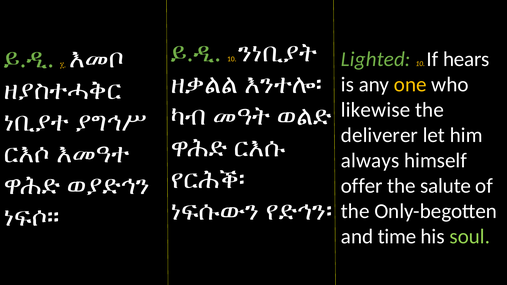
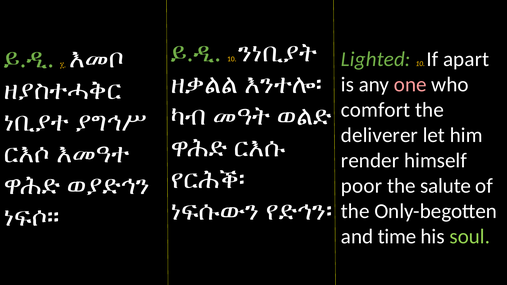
hears: hears -> apart
one colour: yellow -> pink
likewise: likewise -> comfort
always: always -> render
offer: offer -> poor
